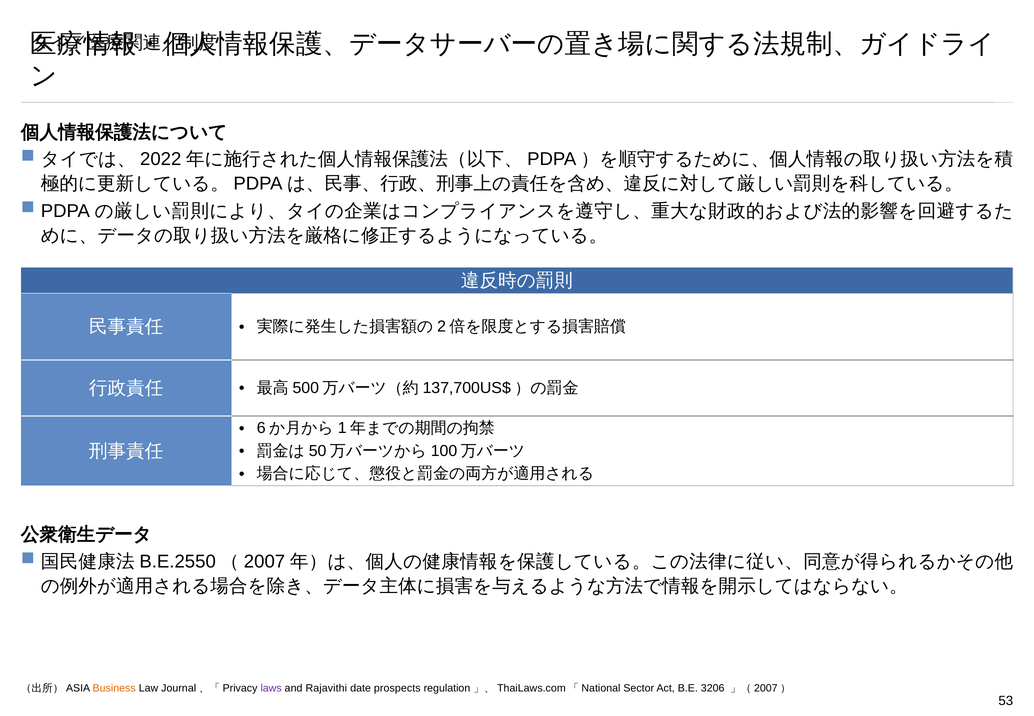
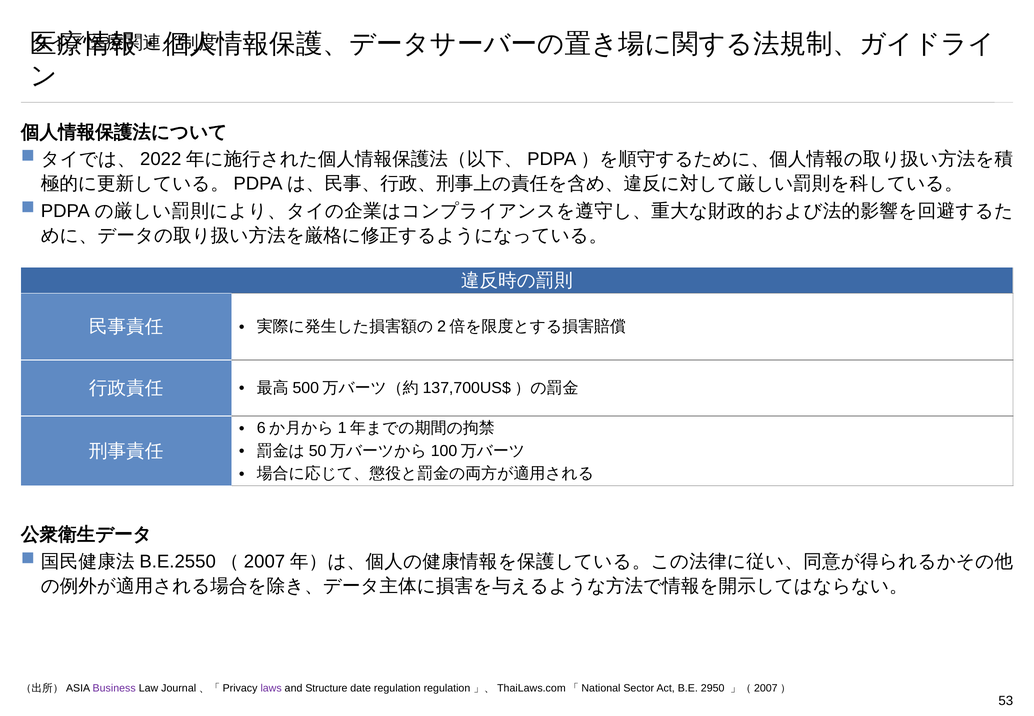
Business colour: orange -> purple
Rajavithi: Rajavithi -> Structure
date prospects: prospects -> regulation
3206: 3206 -> 2950
